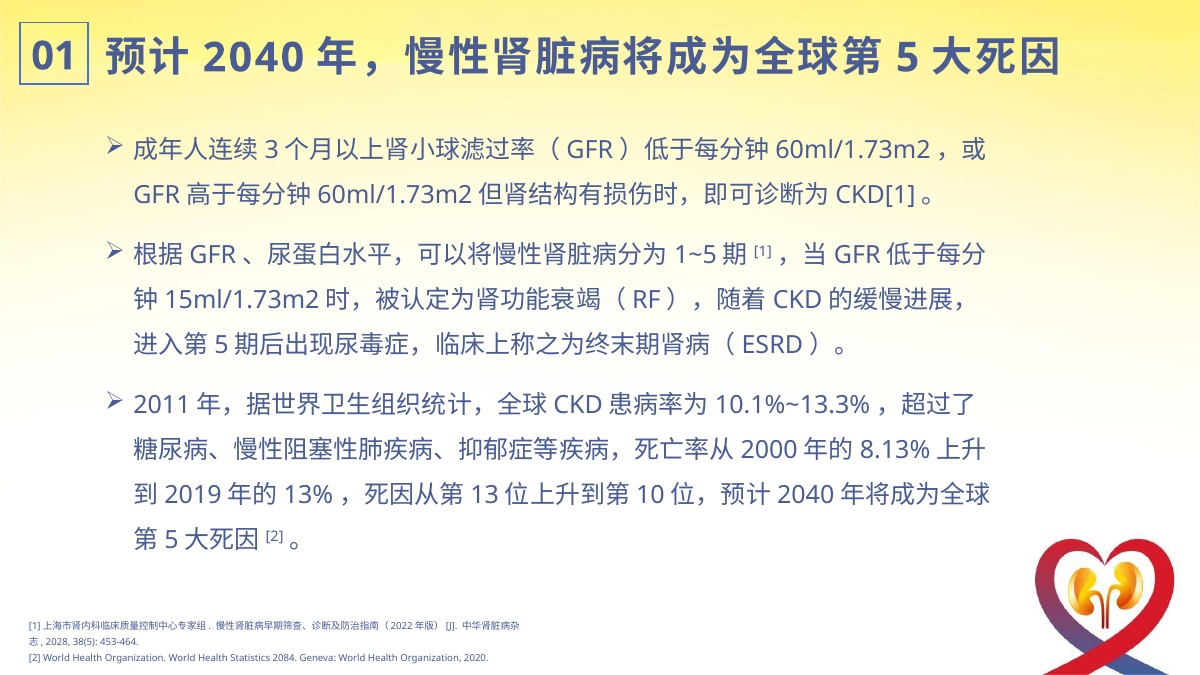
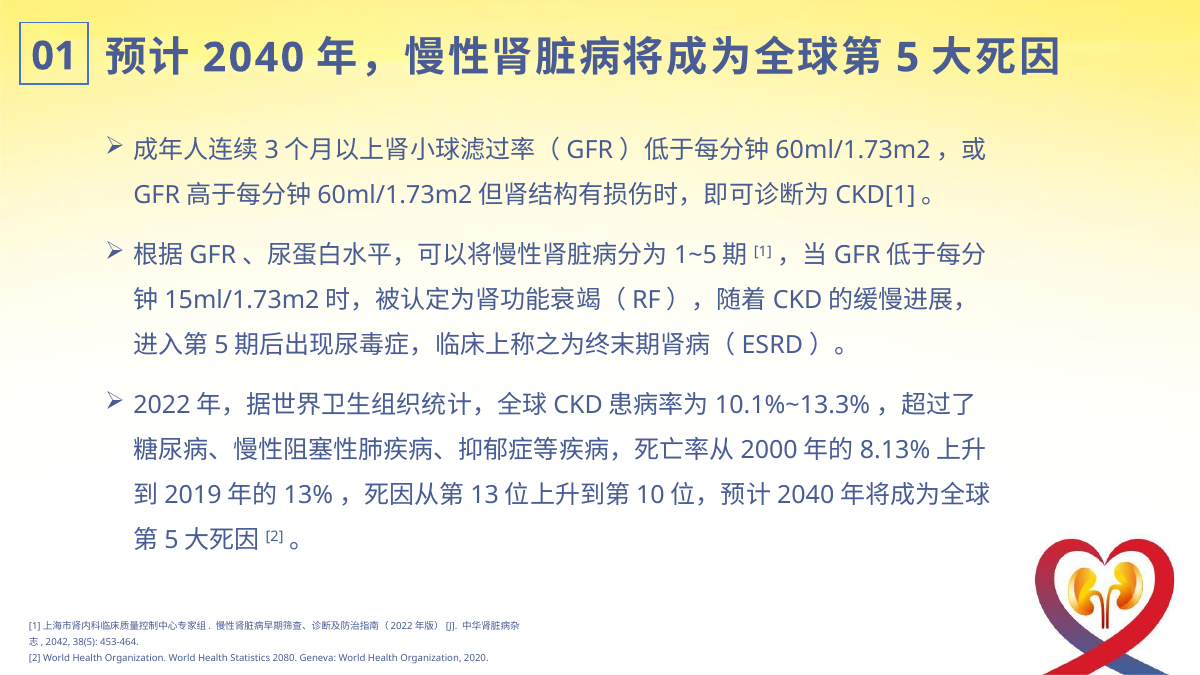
2011: 2011 -> 2022
2028: 2028 -> 2042
2084: 2084 -> 2080
